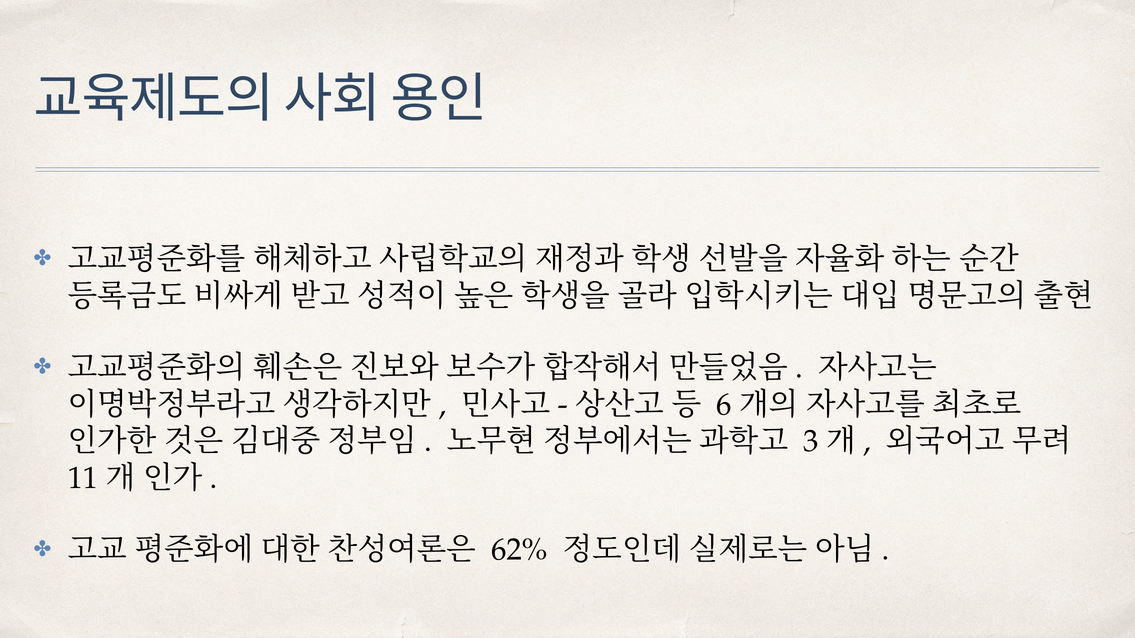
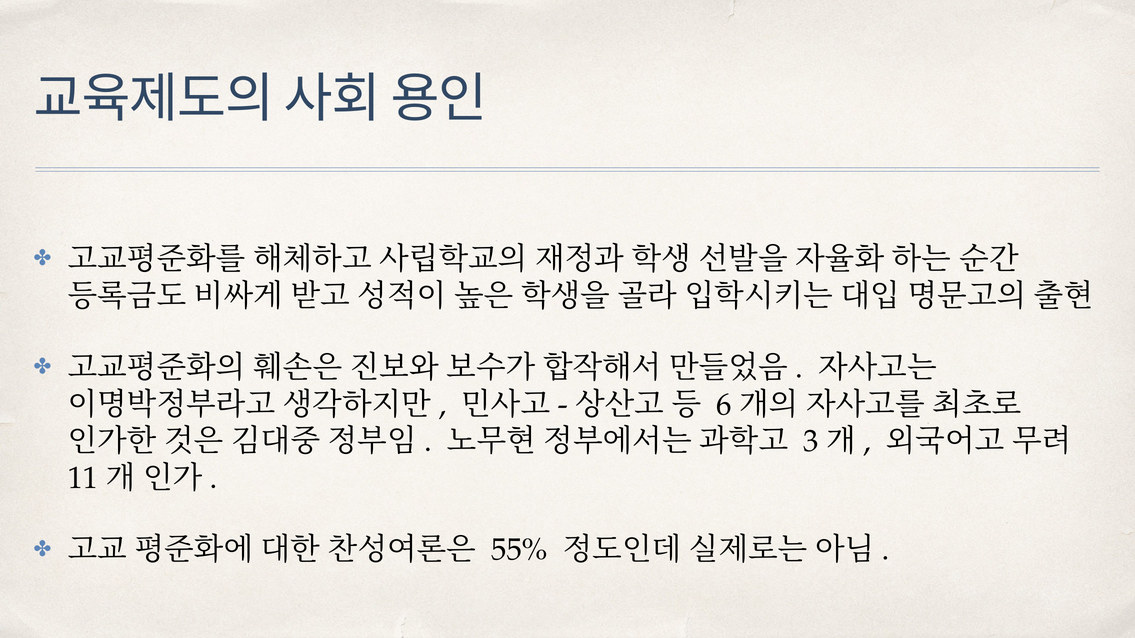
62%: 62% -> 55%
